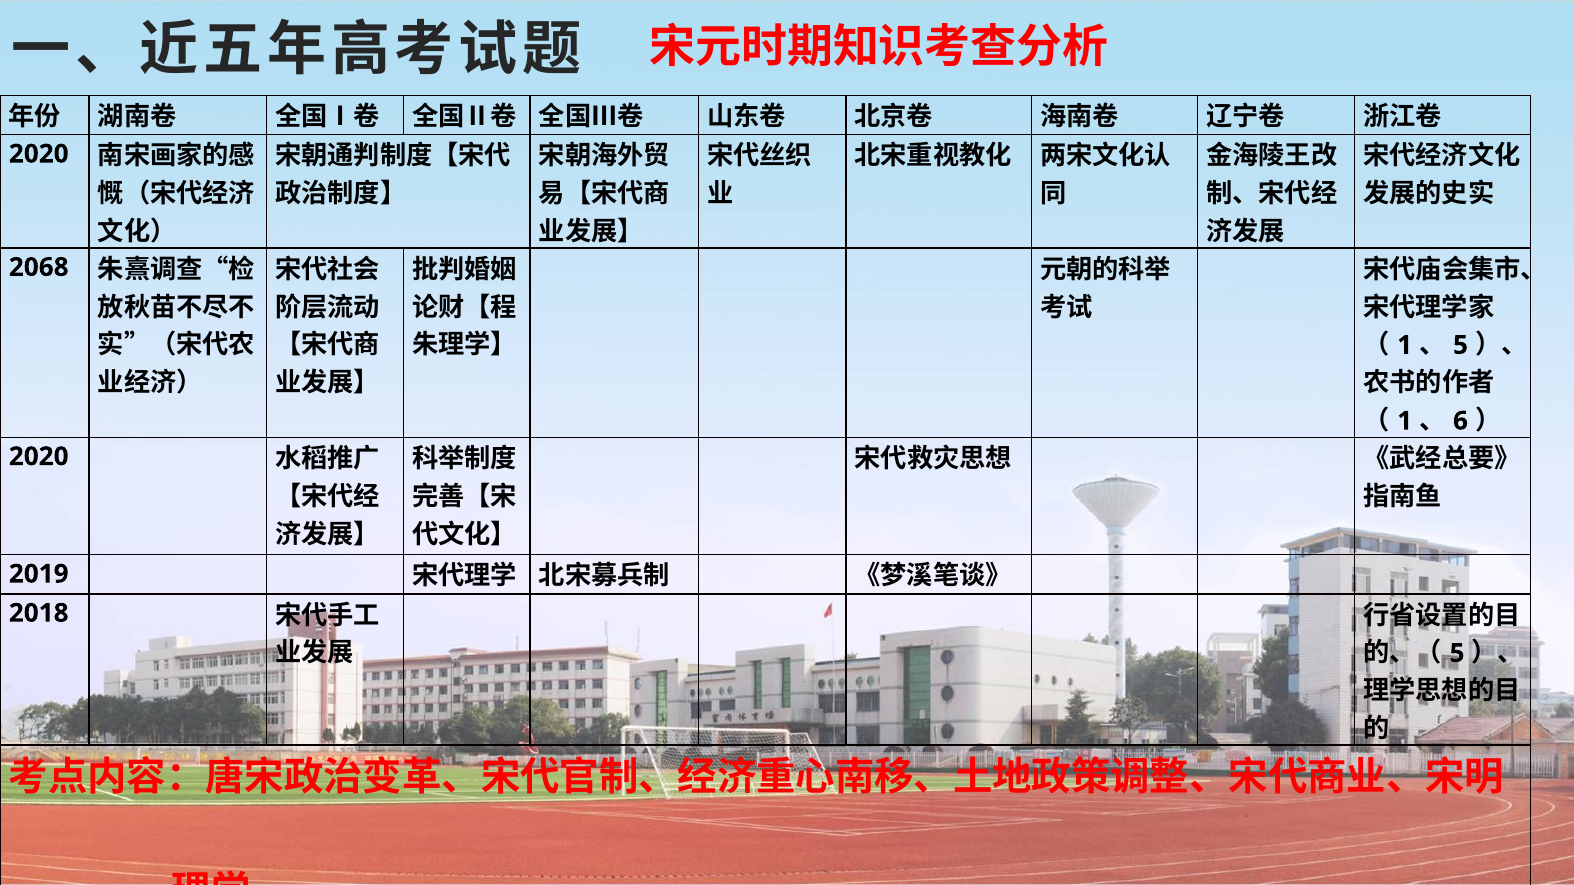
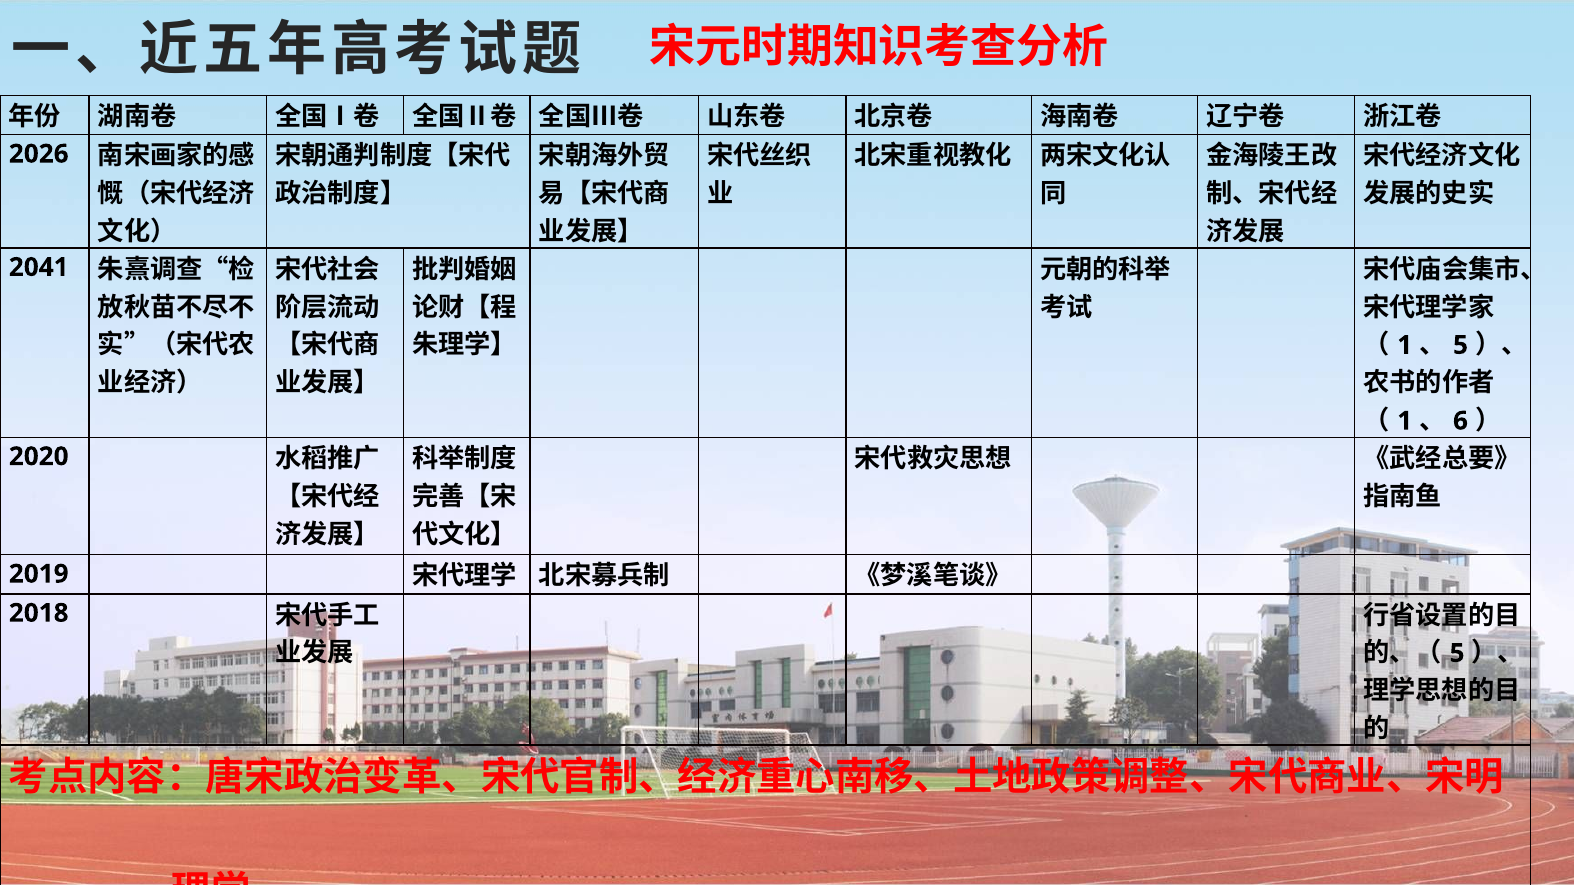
2020 at (39, 154): 2020 -> 2026
2068: 2068 -> 2041
